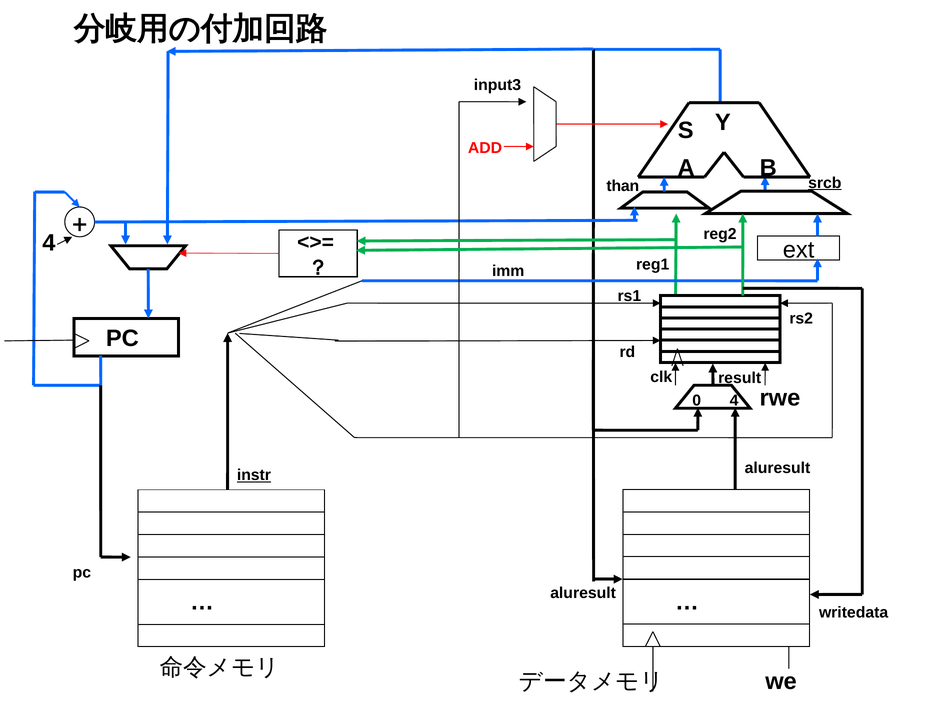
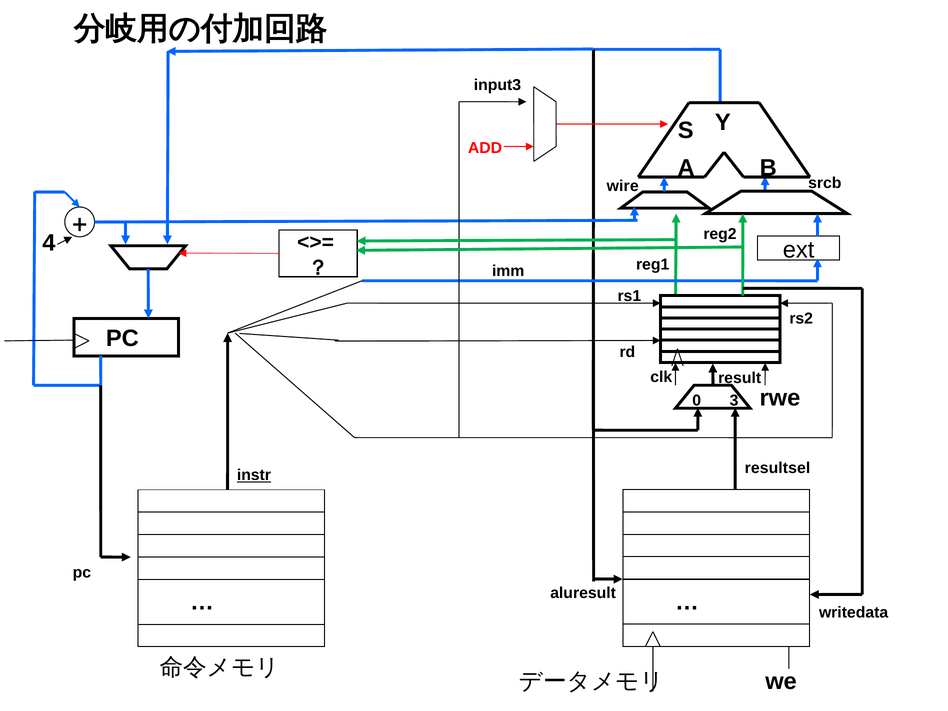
srcb underline: present -> none
than: than -> wire
0 4: 4 -> 3
aluresult at (778, 468): aluresult -> resultsel
